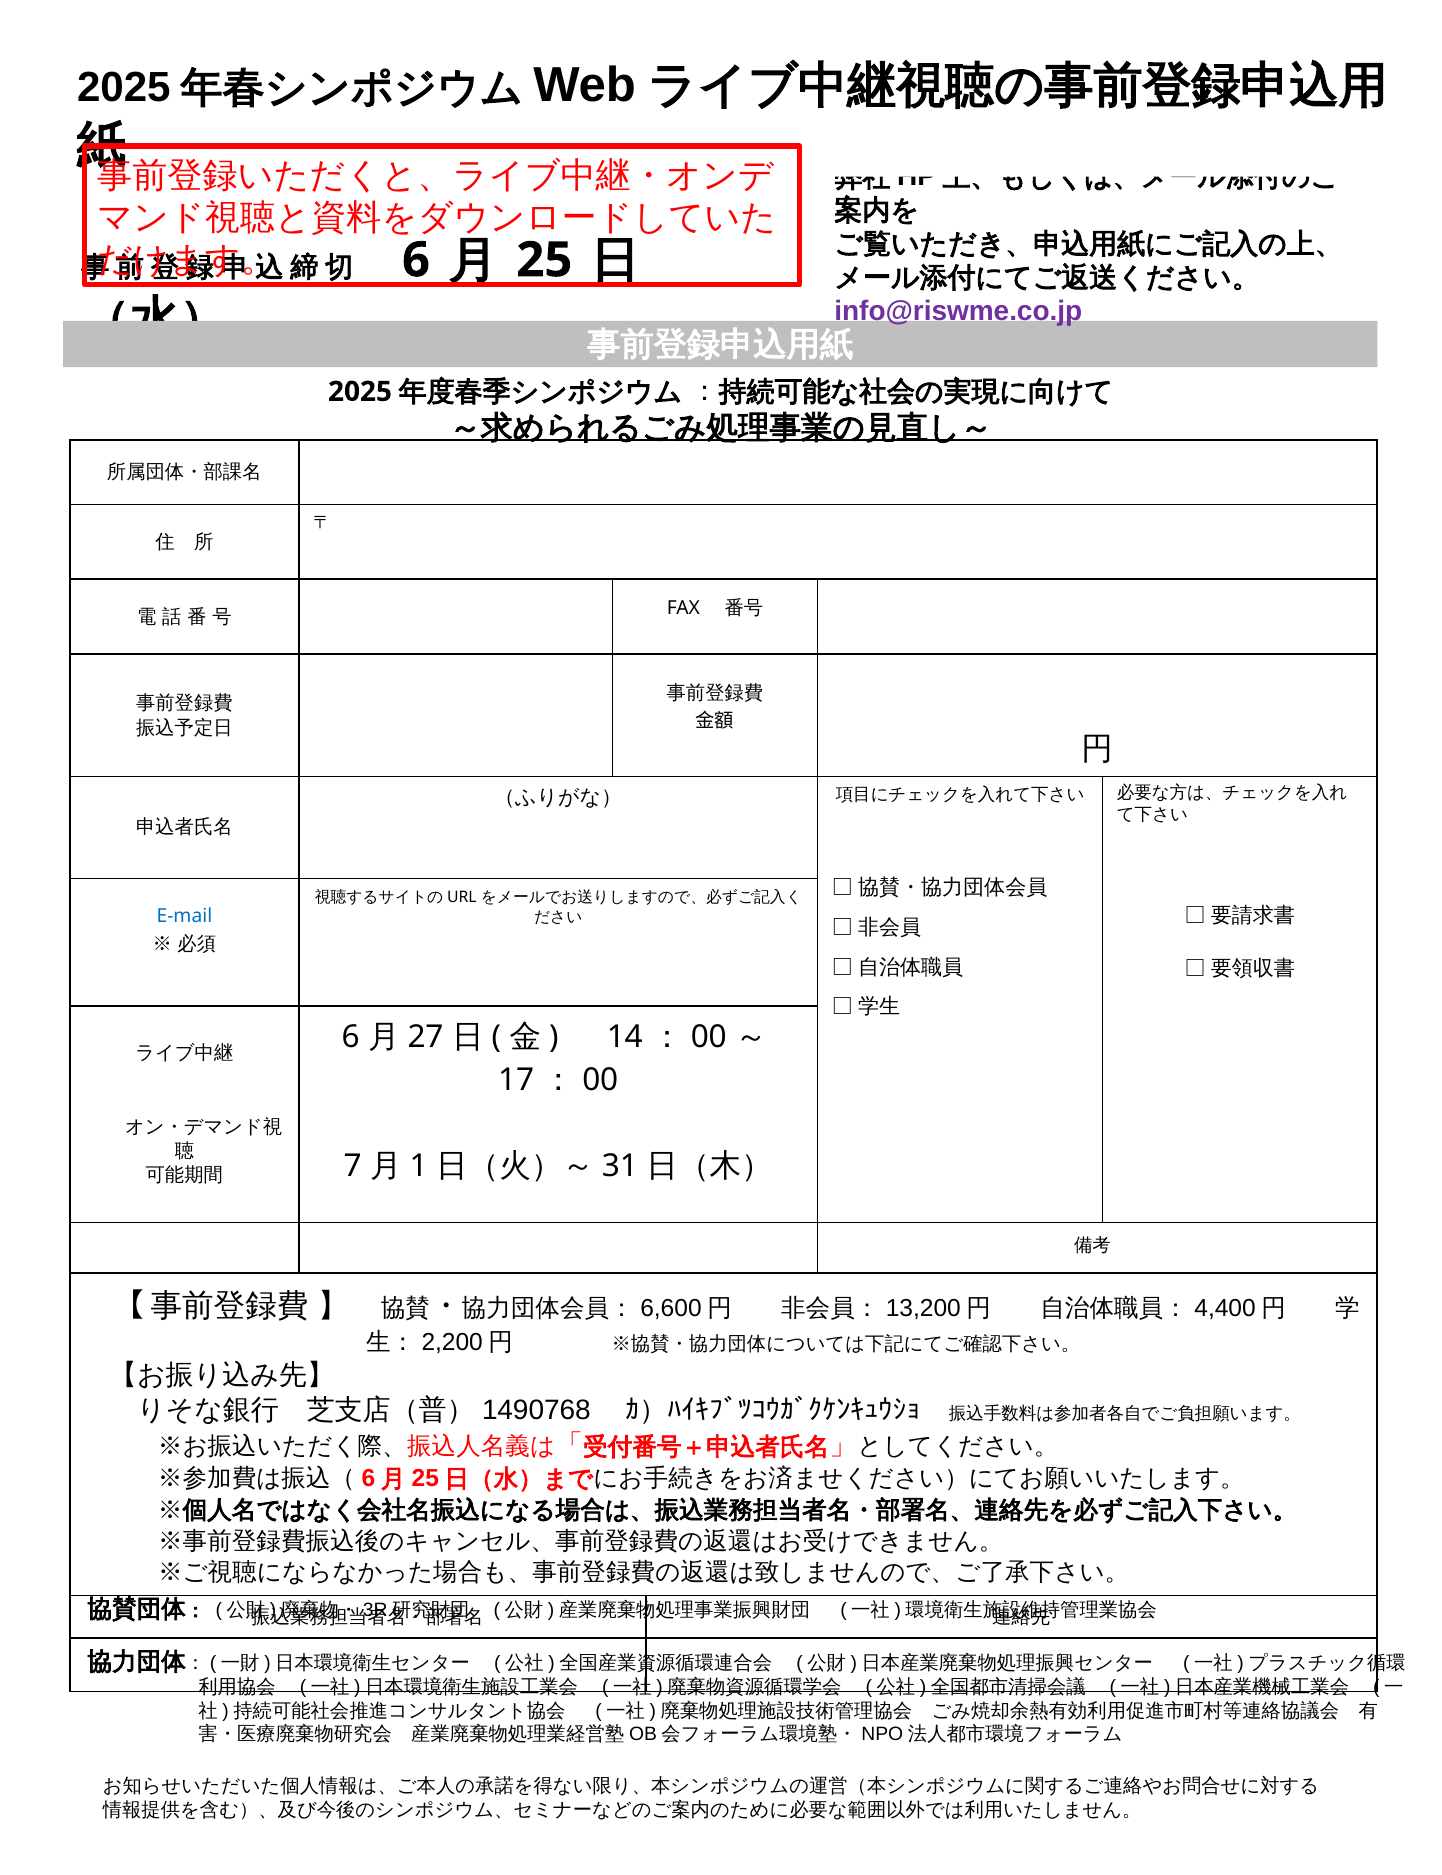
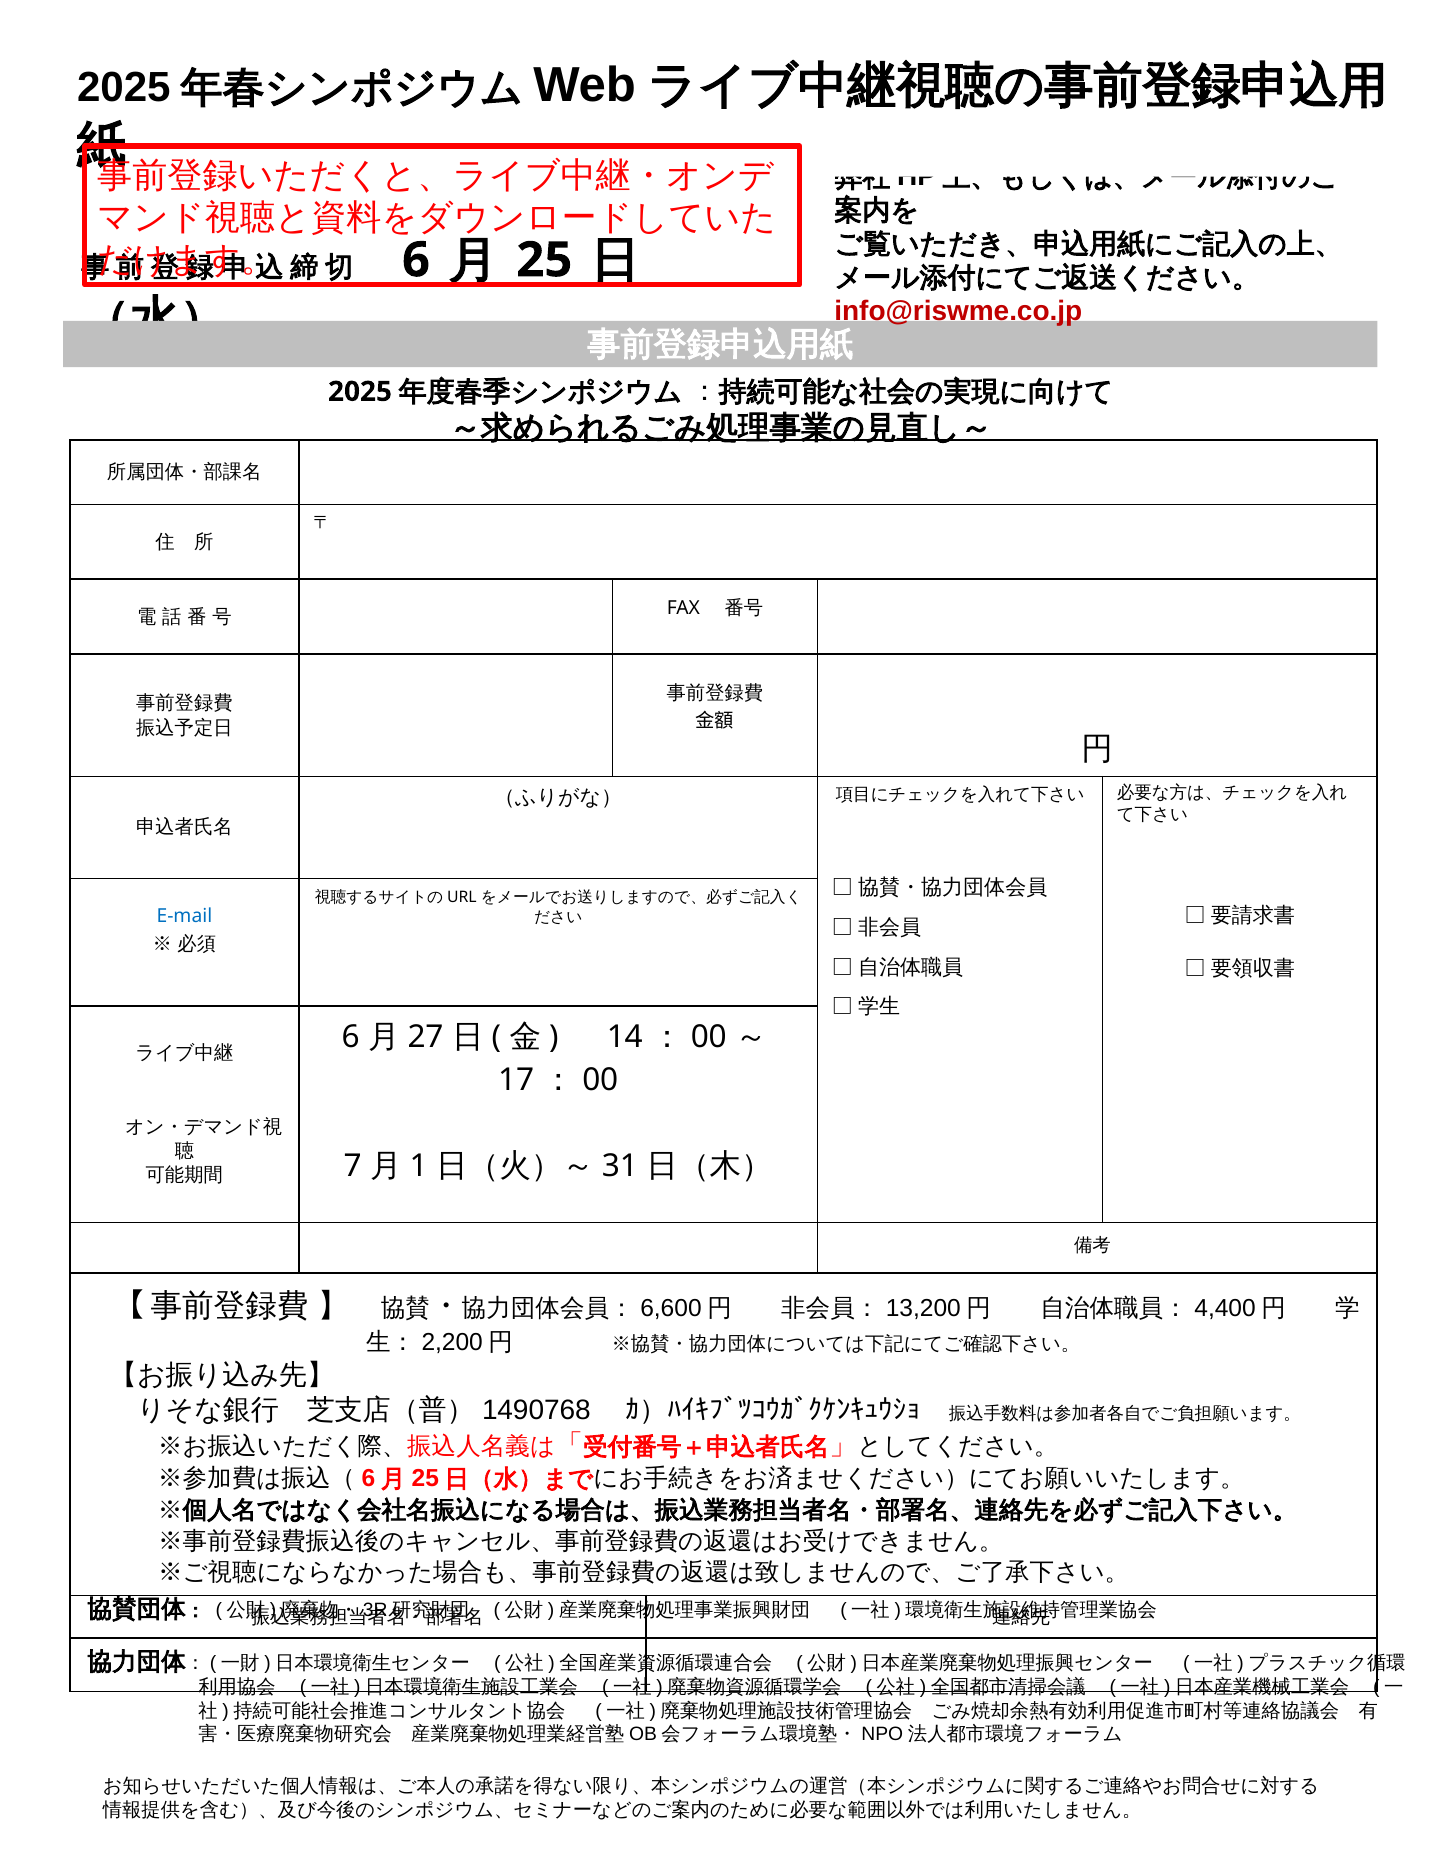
info@riswme.co.jp colour: purple -> red
